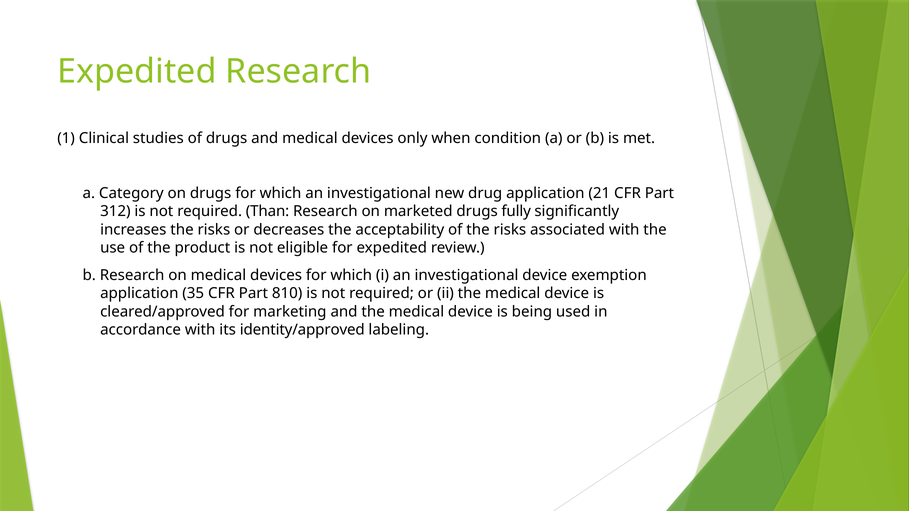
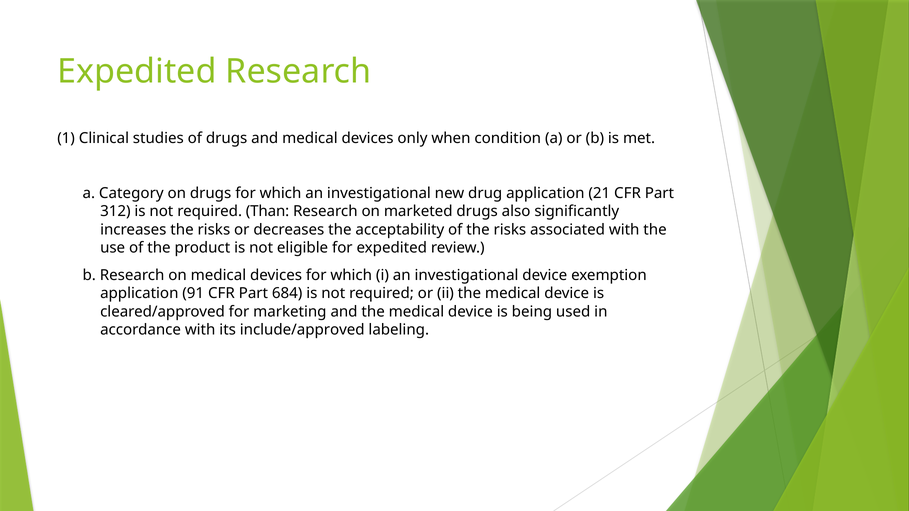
fully: fully -> also
35: 35 -> 91
810: 810 -> 684
identity/approved: identity/approved -> include/approved
